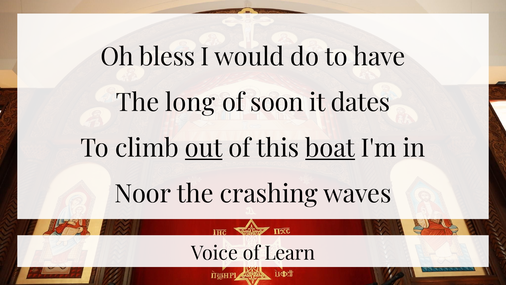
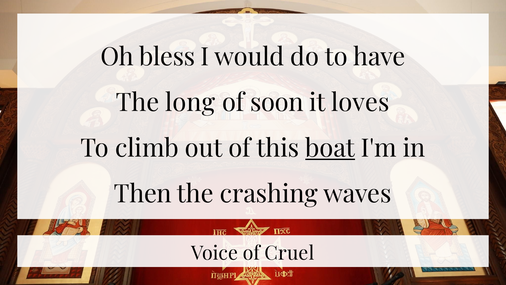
dates: dates -> loves
out underline: present -> none
Noor: Noor -> Then
Learn: Learn -> Cruel
